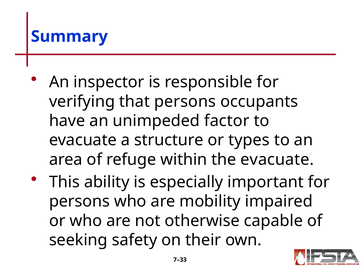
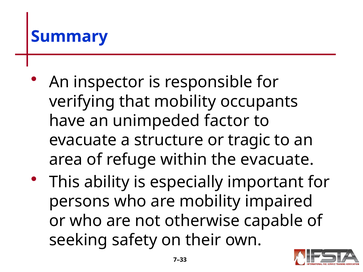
that persons: persons -> mobility
types: types -> tragic
